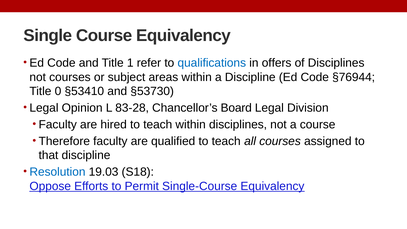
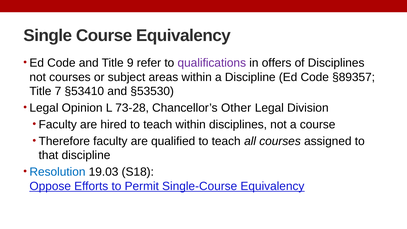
1: 1 -> 9
qualifications colour: blue -> purple
§76944: §76944 -> §89357
0: 0 -> 7
§53730: §53730 -> §53530
83-28: 83-28 -> 73-28
Board: Board -> Other
